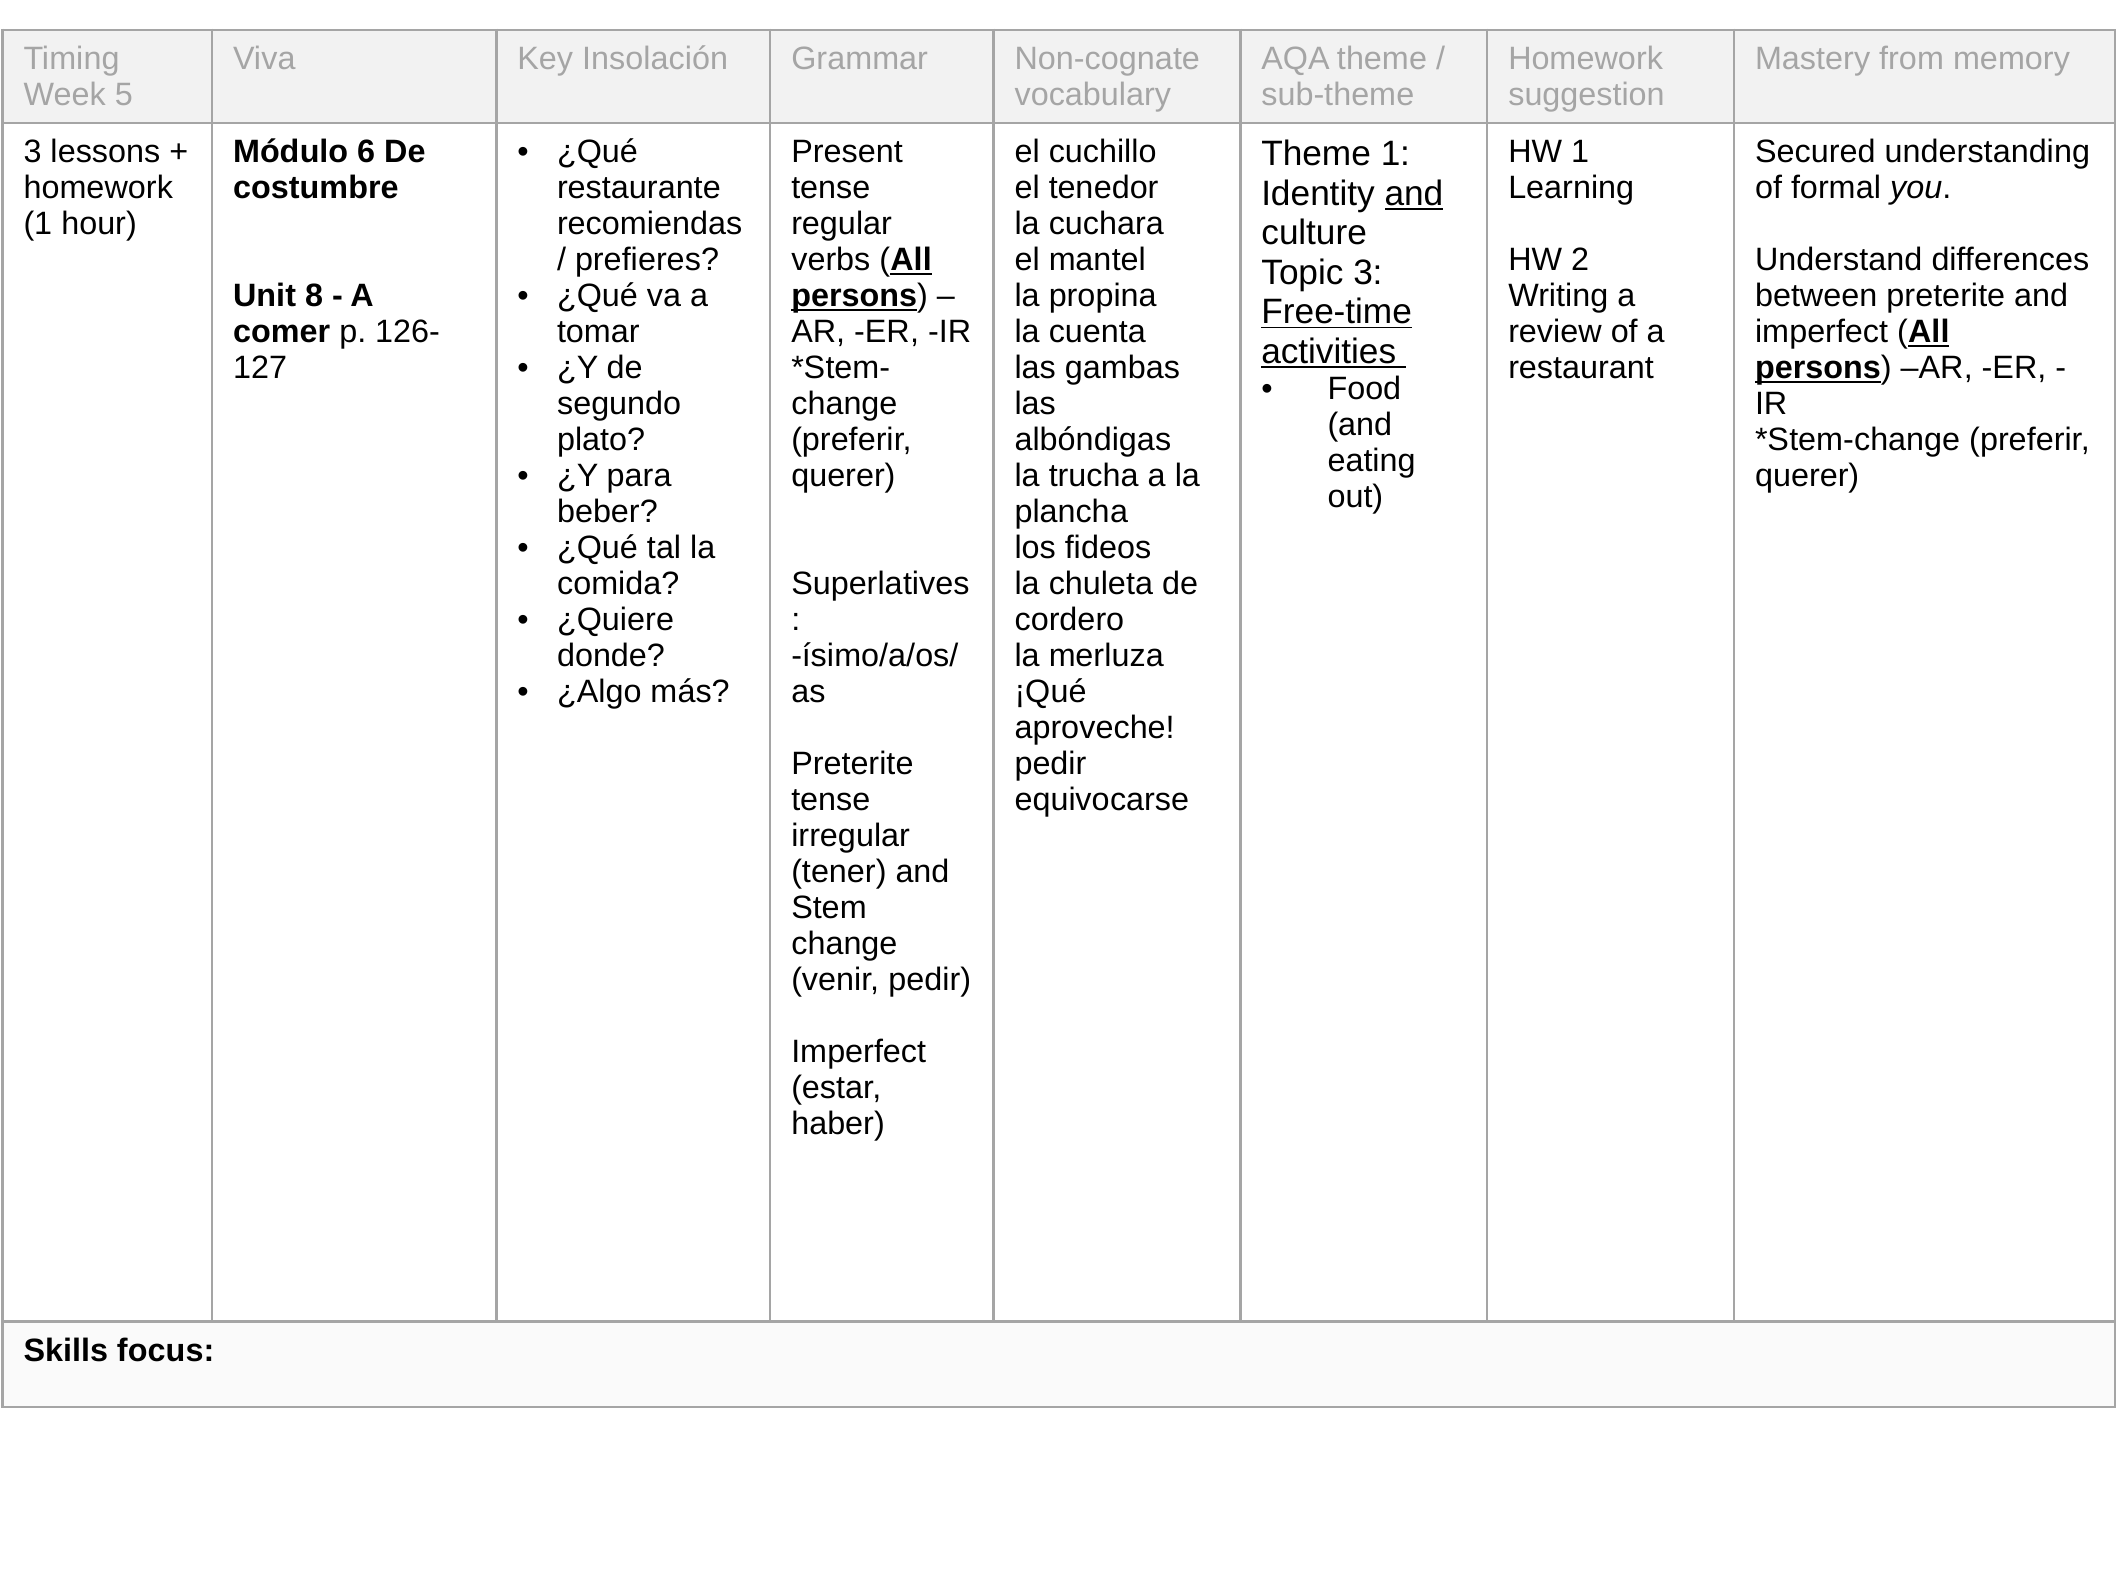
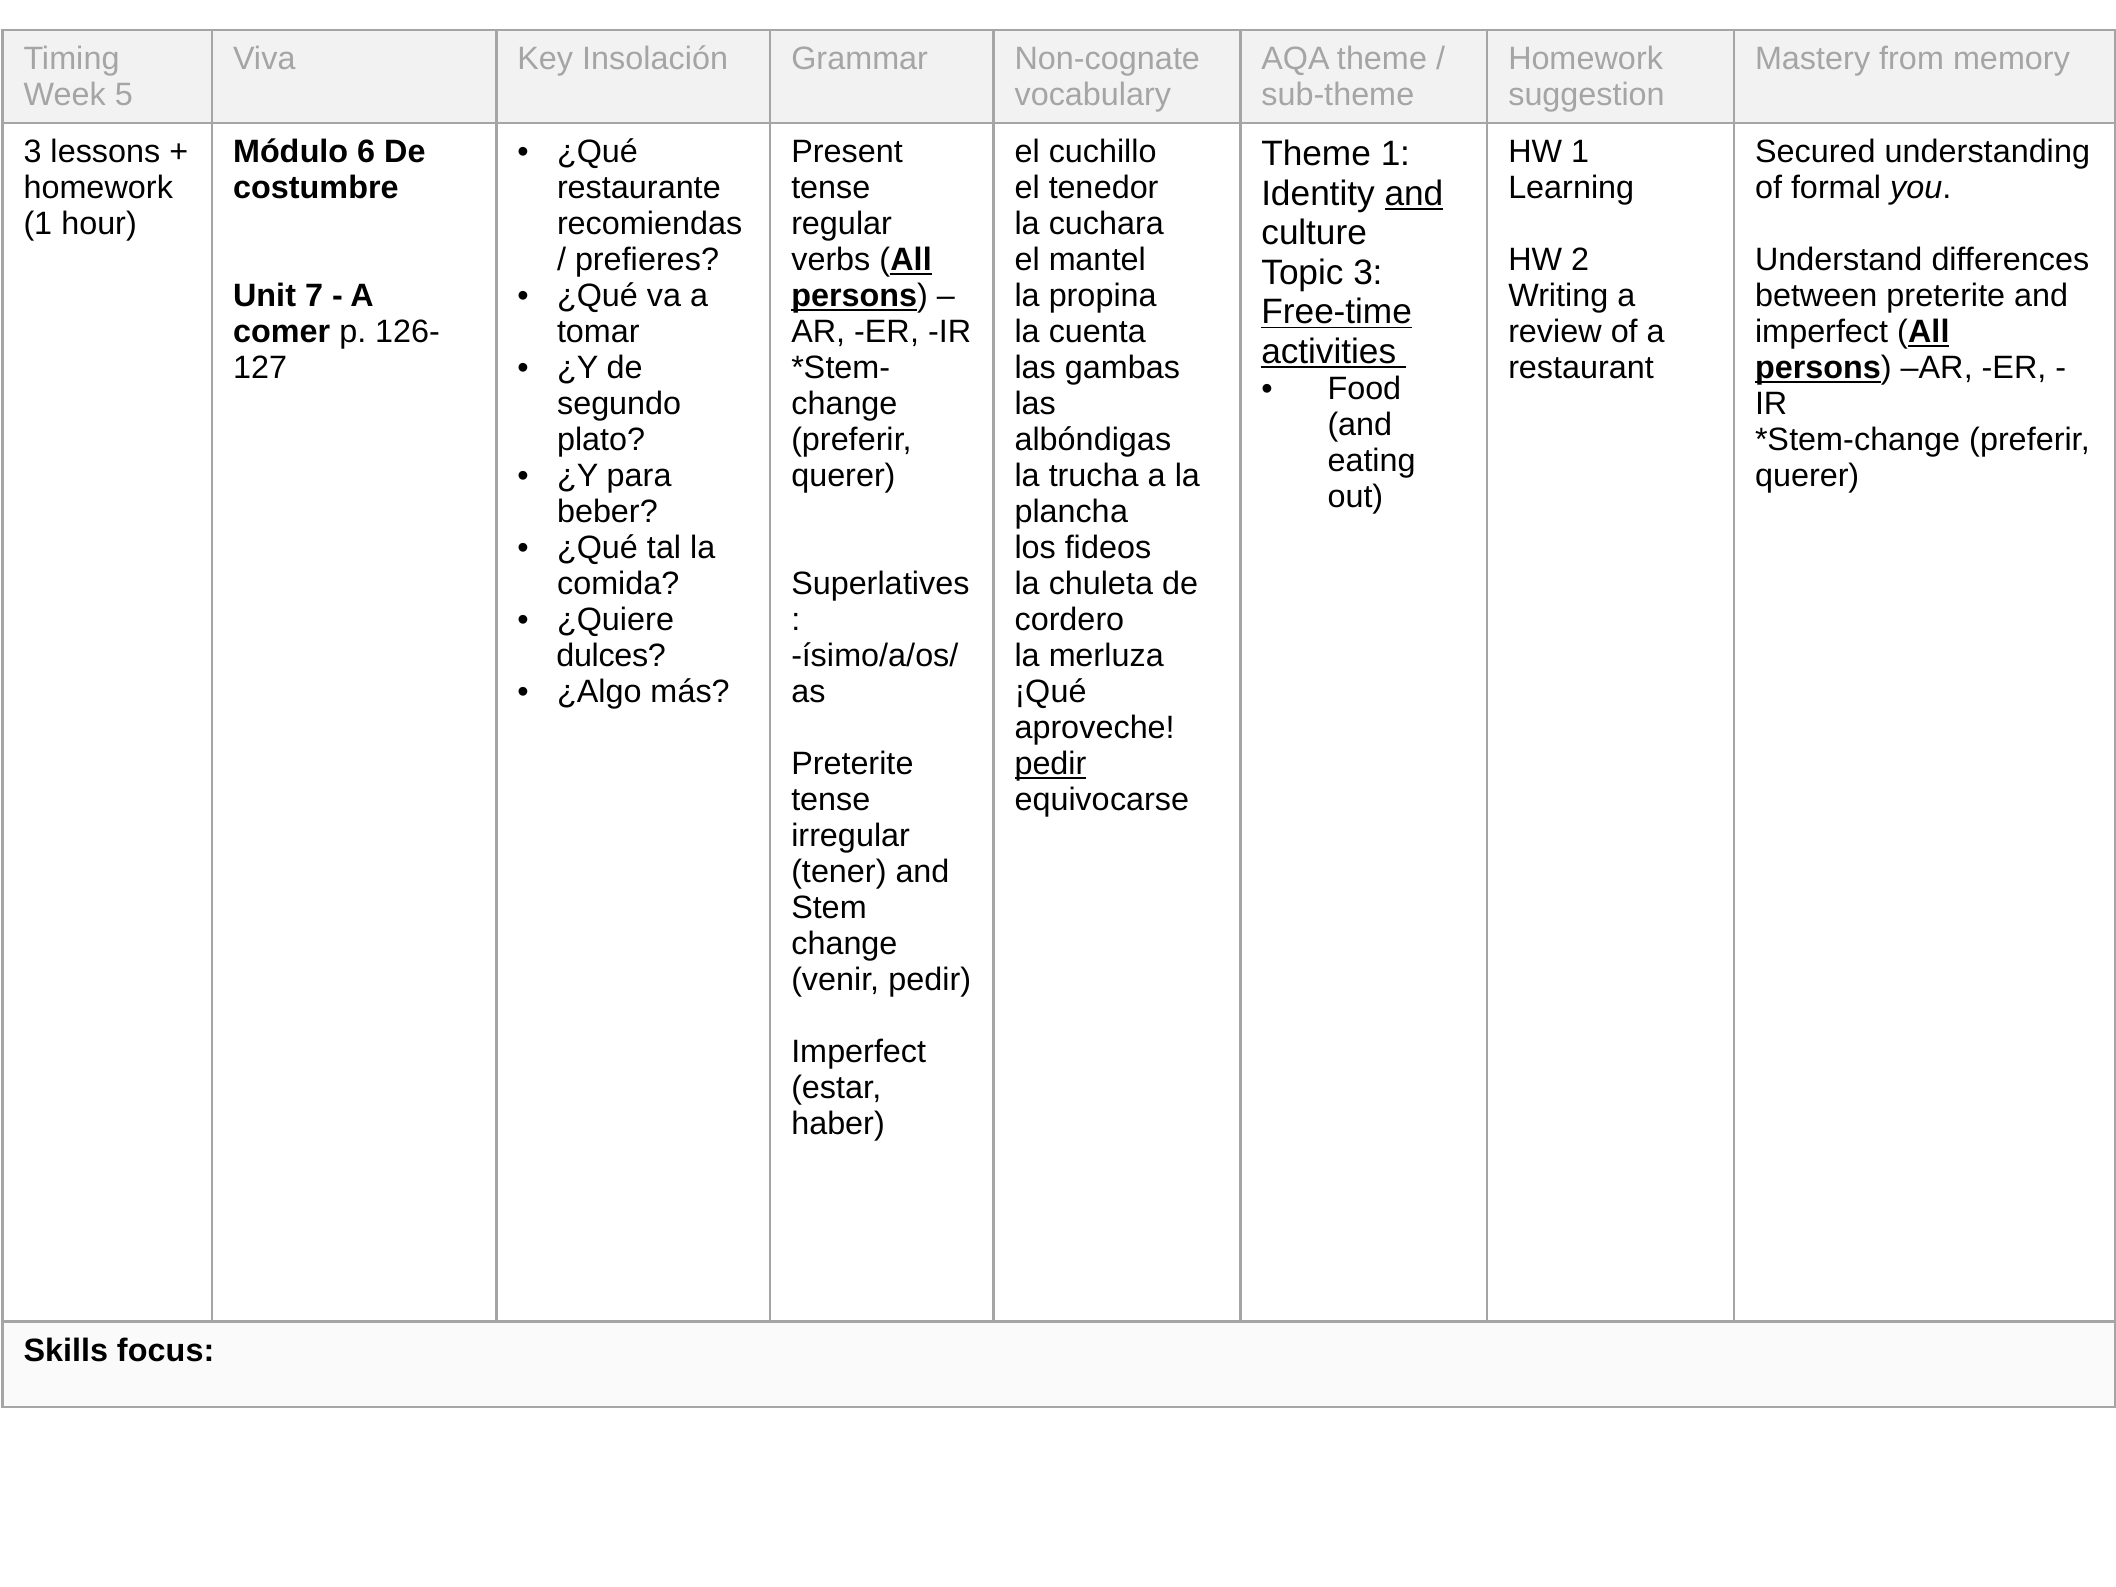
8: 8 -> 7
donde: donde -> dulces
pedir at (1050, 764) underline: none -> present
